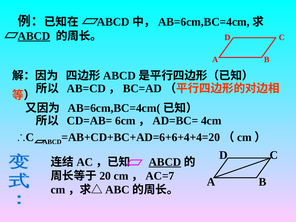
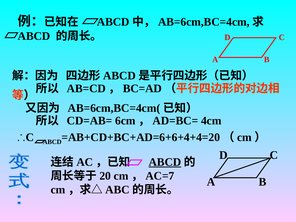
ABCD at (34, 36) underline: present -> none
